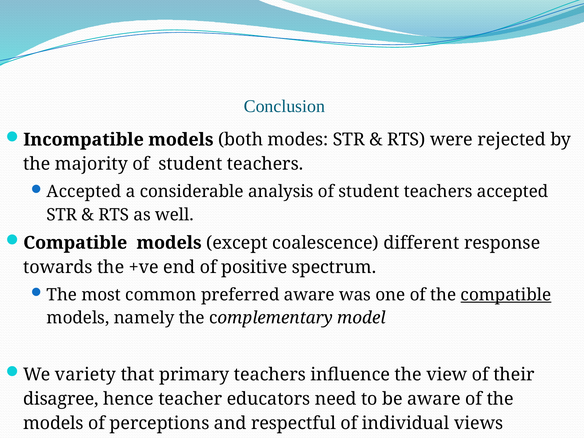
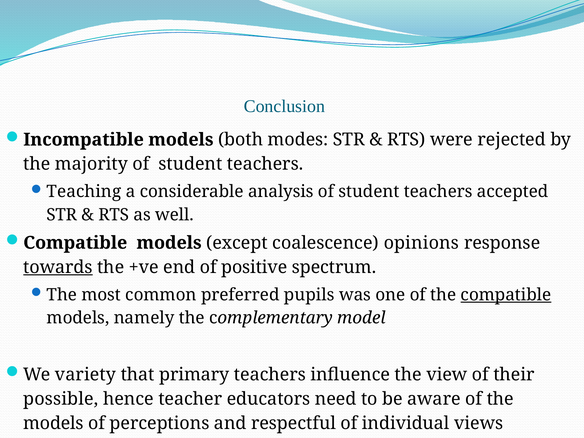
Accepted at (84, 192): Accepted -> Teaching
different: different -> opinions
towards underline: none -> present
preferred aware: aware -> pupils
disagree: disagree -> possible
